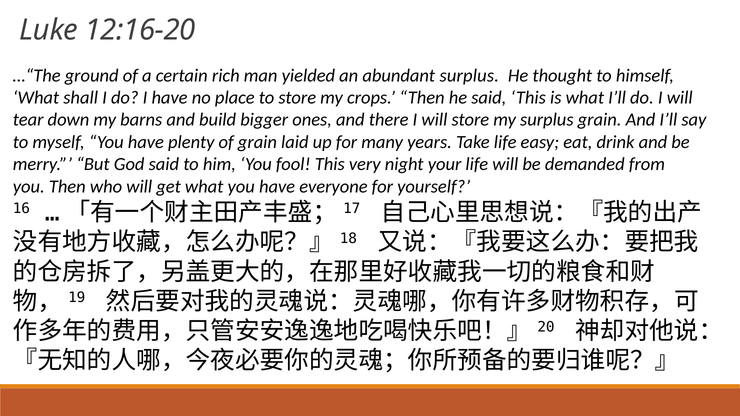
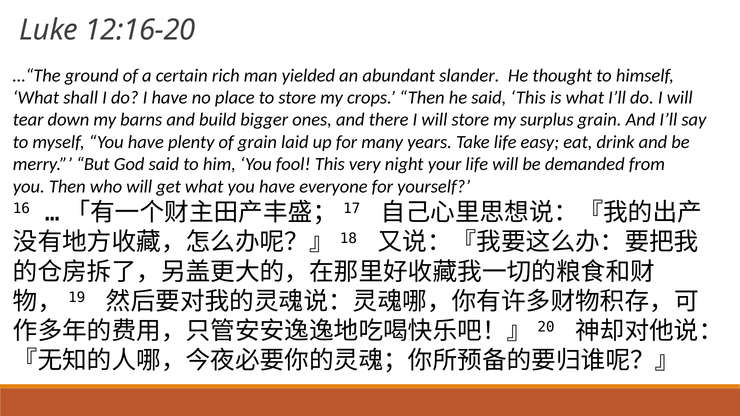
abundant surplus: surplus -> slander
